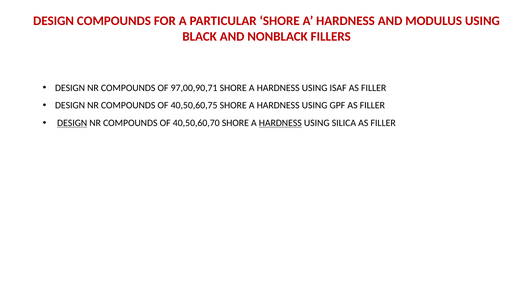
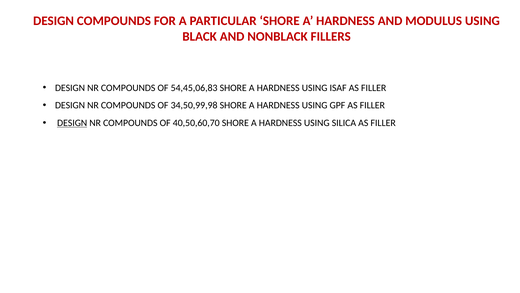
97,00,90,71: 97,00,90,71 -> 54,45,06,83
40,50,60,75: 40,50,60,75 -> 34,50,99,98
HARDNESS at (280, 123) underline: present -> none
